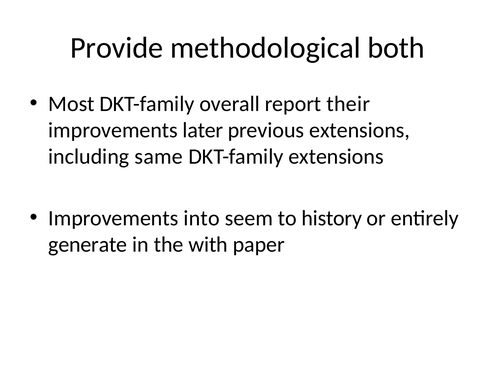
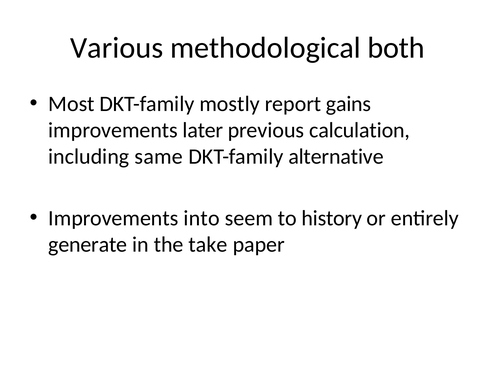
Provide: Provide -> Various
overall: overall -> mostly
their: their -> gains
previous extensions: extensions -> calculation
DKT-family extensions: extensions -> alternative
with: with -> take
